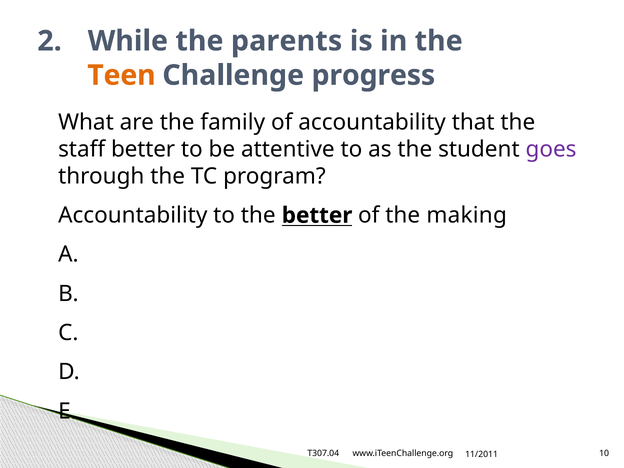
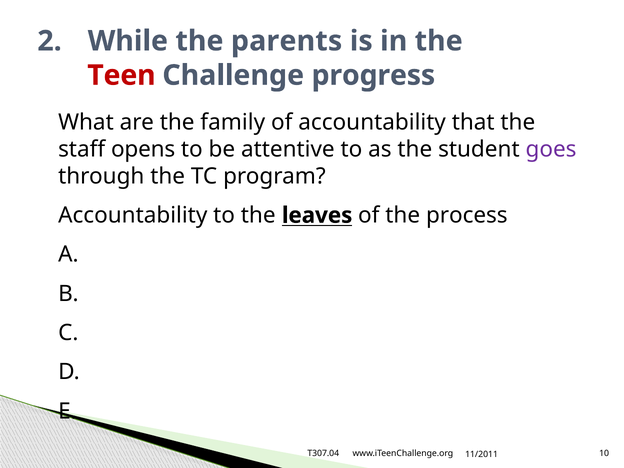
Teen colour: orange -> red
staff better: better -> opens
the better: better -> leaves
making: making -> process
